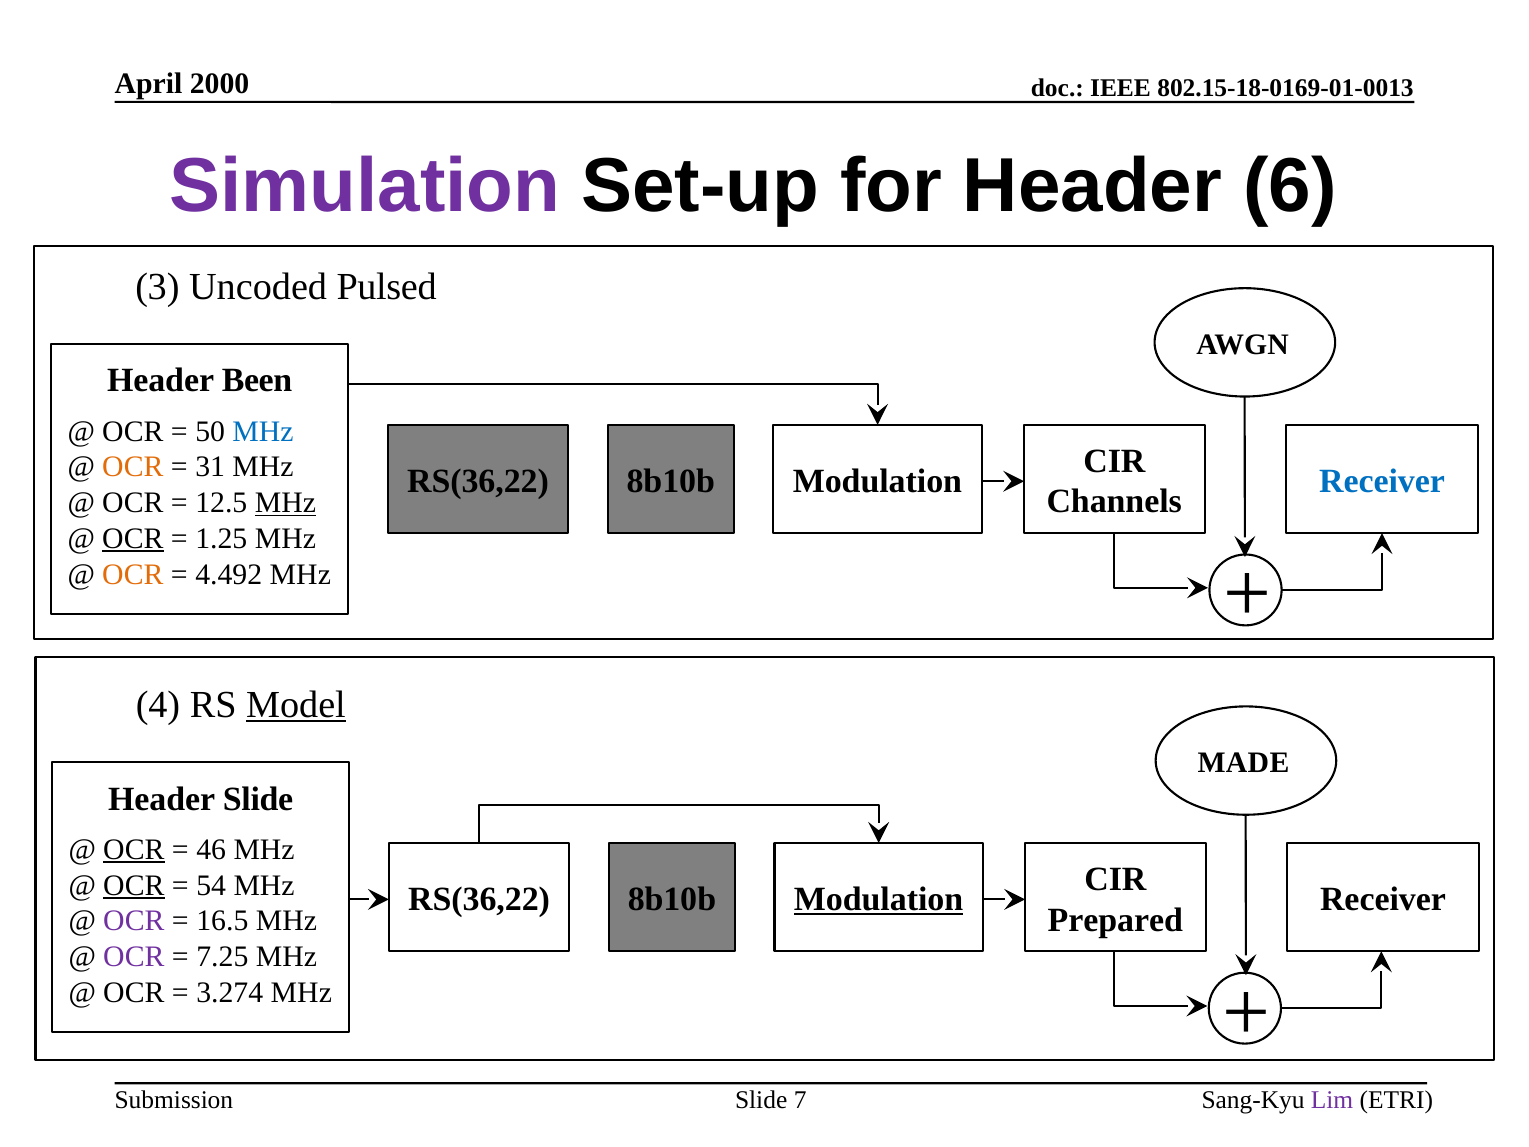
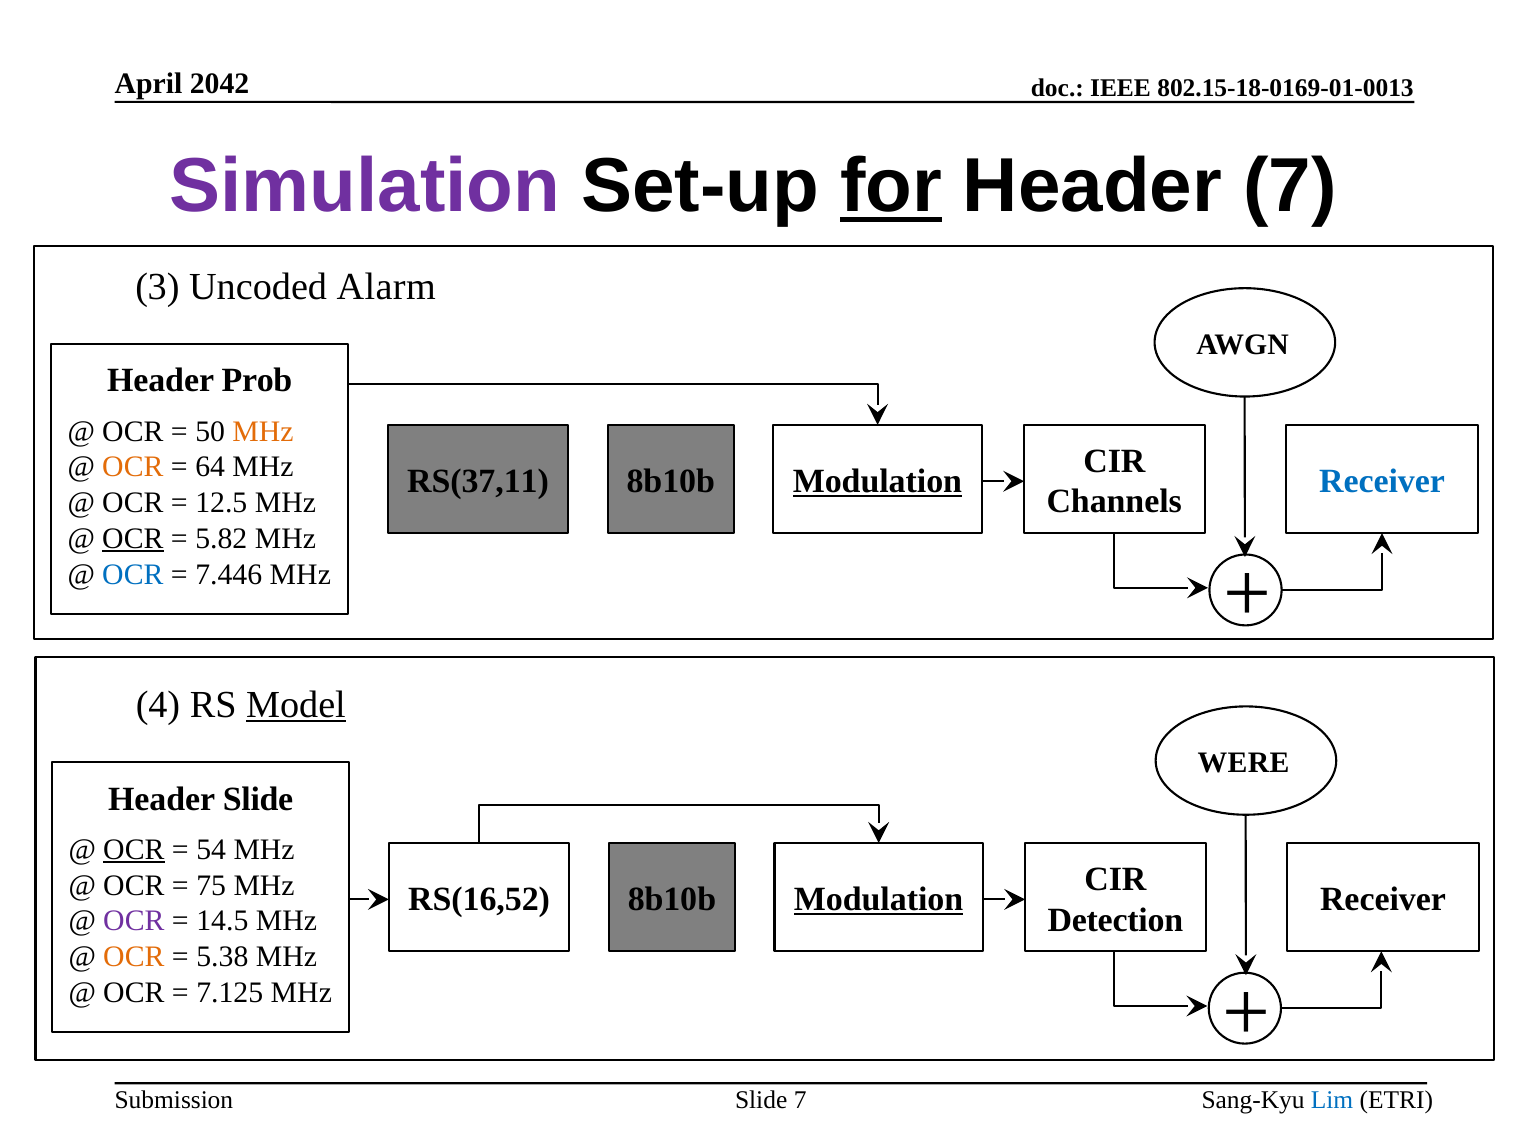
2000: 2000 -> 2042
for underline: none -> present
Header 6: 6 -> 7
Pulsed: Pulsed -> Alarm
Been: Been -> Prob
MHz at (263, 431) colour: blue -> orange
31: 31 -> 64
RS(36,22 at (478, 481): RS(36,22 -> RS(37,11
Modulation at (877, 481) underline: none -> present
MHz at (285, 503) underline: present -> none
1.25: 1.25 -> 5.82
OCR at (133, 574) colour: orange -> blue
4.492: 4.492 -> 7.446
MADE: MADE -> WERE
46: 46 -> 54
OCR at (134, 885) underline: present -> none
54: 54 -> 75
RS(36,22 at (479, 899): RS(36,22 -> RS(16,52
Prepared: Prepared -> Detection
16.5: 16.5 -> 14.5
OCR at (134, 956) colour: purple -> orange
7.25: 7.25 -> 5.38
3.274: 3.274 -> 7.125
Lim colour: purple -> blue
